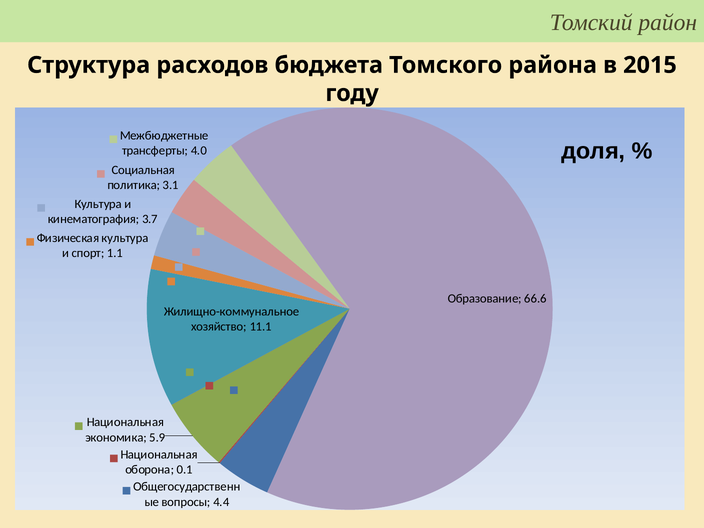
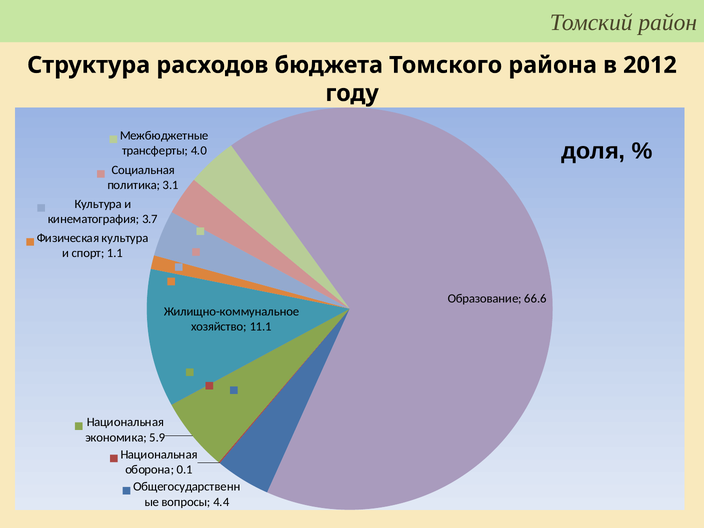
2015: 2015 -> 2012
